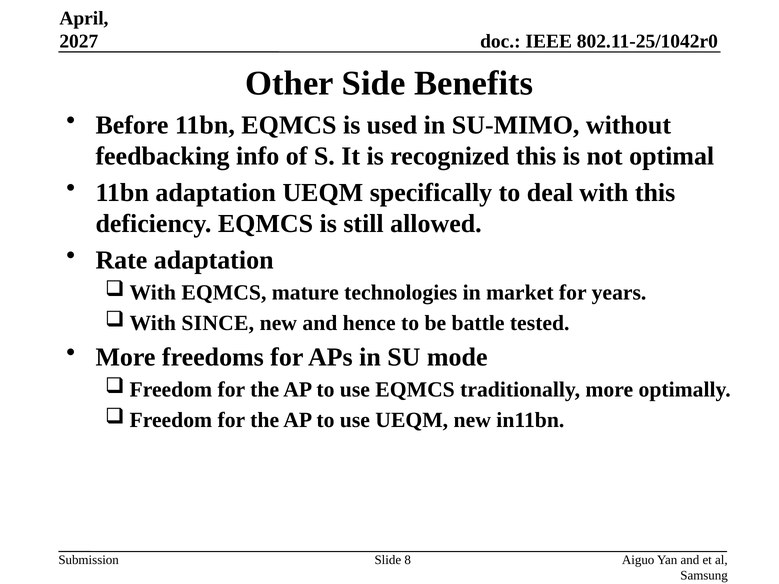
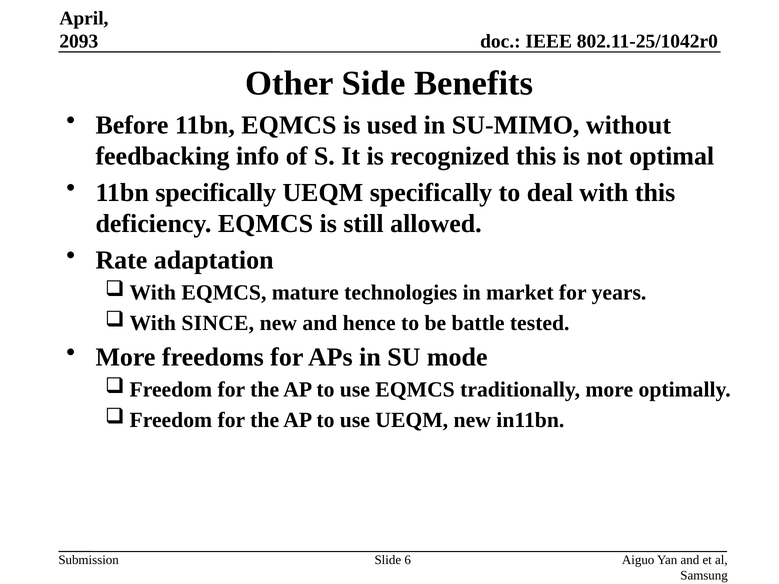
2027: 2027 -> 2093
11bn adaptation: adaptation -> specifically
8: 8 -> 6
